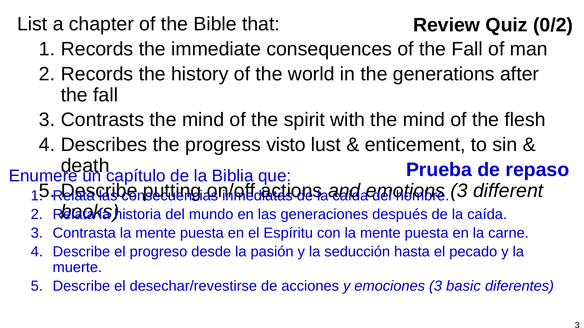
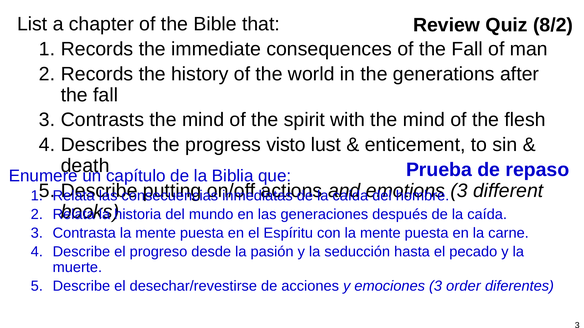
0/2: 0/2 -> 8/2
basic: basic -> order
